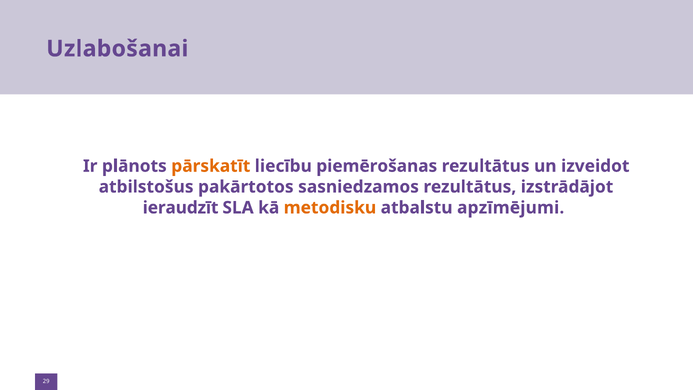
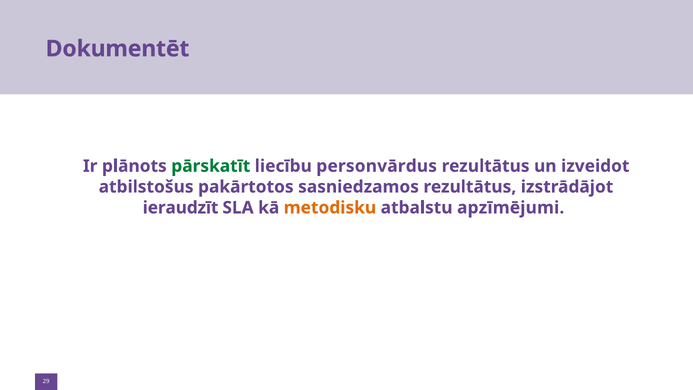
Uzlabošanai: Uzlabošanai -> Dokumentēt
pārskatīt colour: orange -> green
piemērošanas: piemērošanas -> personvārdus
